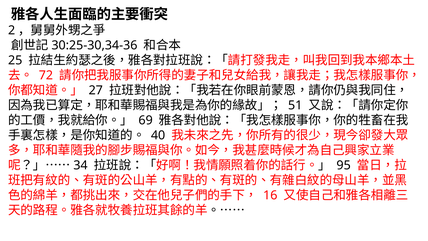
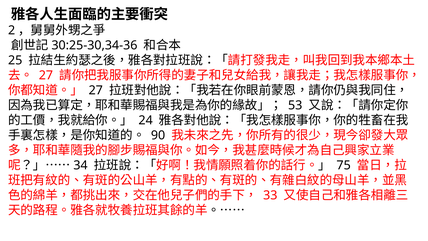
72 at (46, 75): 72 -> 27
51: 51 -> 53
69: 69 -> 24
40: 40 -> 90
95: 95 -> 75
16: 16 -> 33
